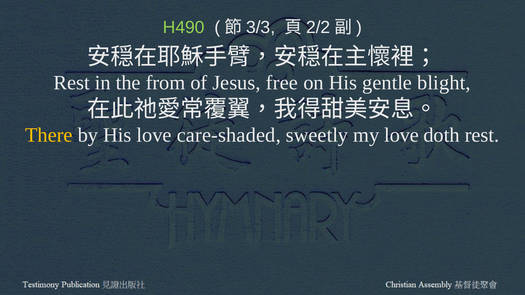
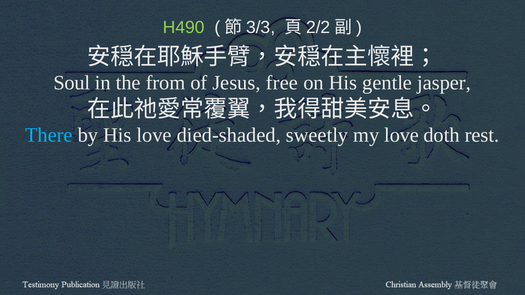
Rest at (72, 83): Rest -> Soul
blight: blight -> jasper
There colour: yellow -> light blue
care-shaded: care-shaded -> died-shaded
